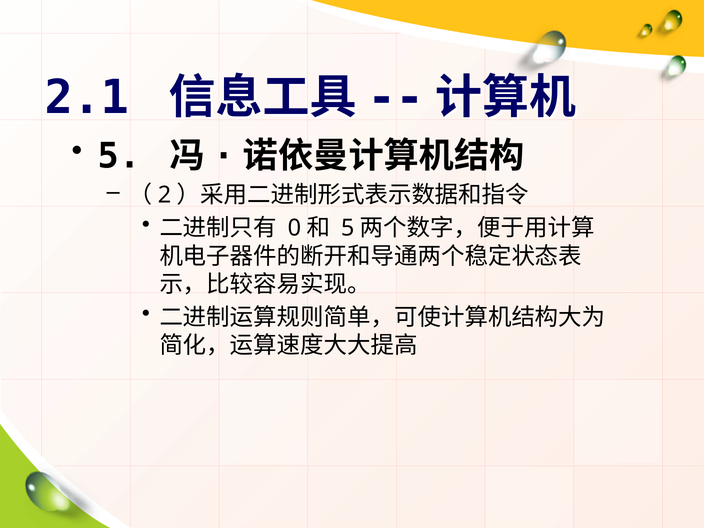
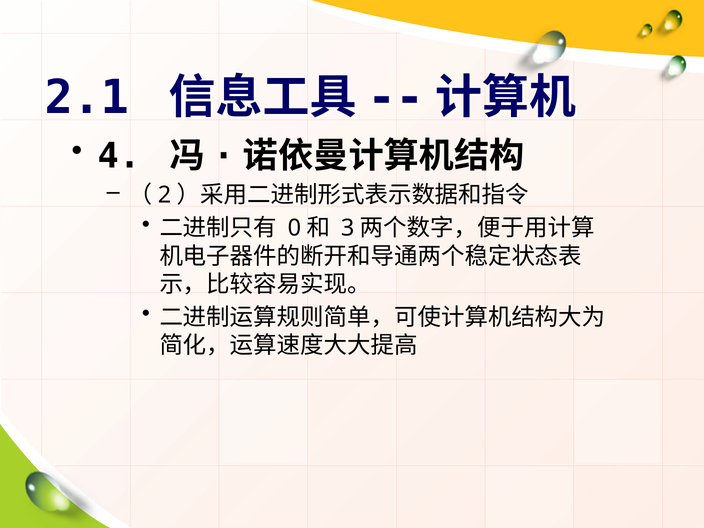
5 at (119, 156): 5 -> 4
5 at (348, 228): 5 -> 3
